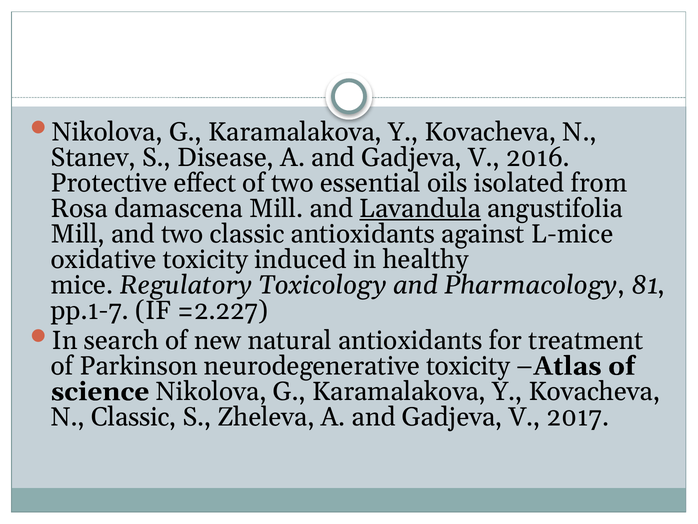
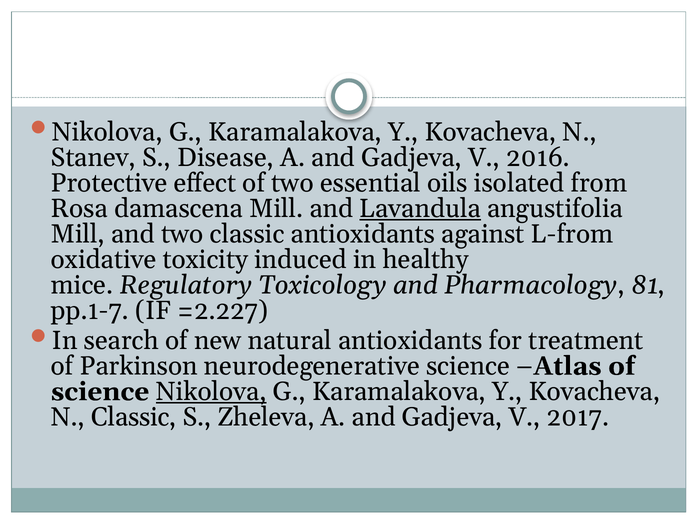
L-mice: L-mice -> L-from
neurodegenerative toxicity: toxicity -> science
Nikolova at (211, 391) underline: none -> present
